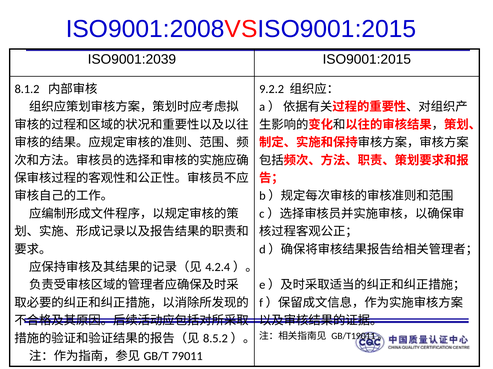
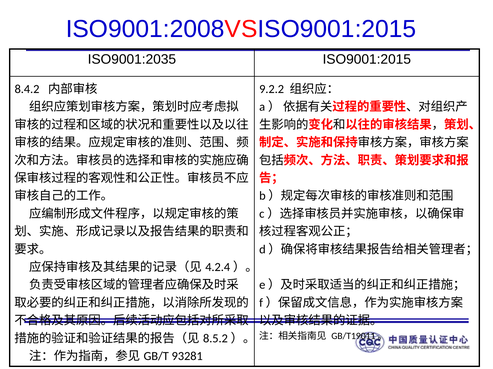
ISO9001:2039: ISO9001:2039 -> ISO9001:2035
8.1.2: 8.1.2 -> 8.4.2
79011: 79011 -> 93281
